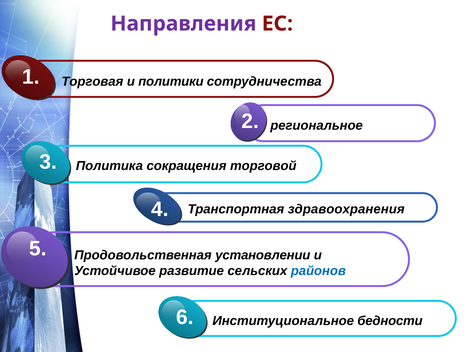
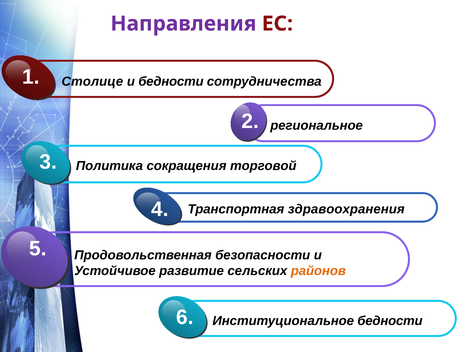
Торговая: Торговая -> Столице
и политики: политики -> бедности
установлении: установлении -> безопасности
районов colour: blue -> orange
